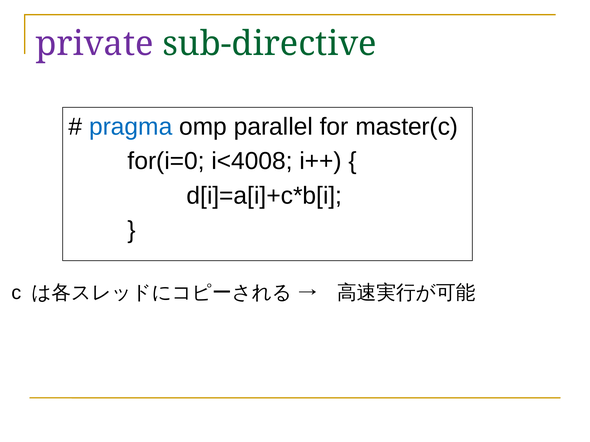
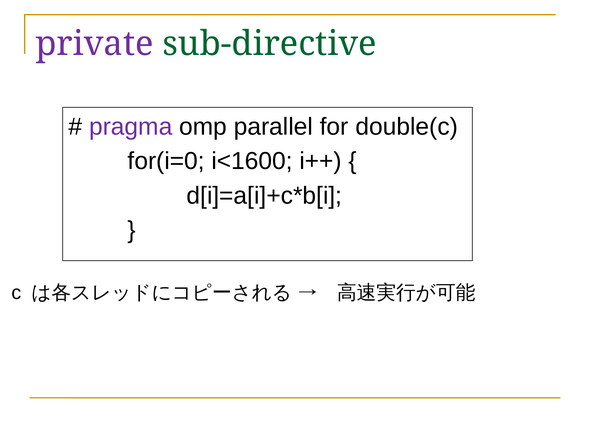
pragma colour: blue -> purple
master(c: master(c -> double(c
i<4008: i<4008 -> i<1600
